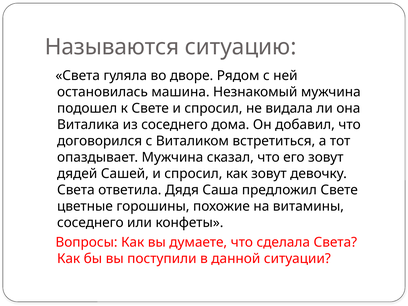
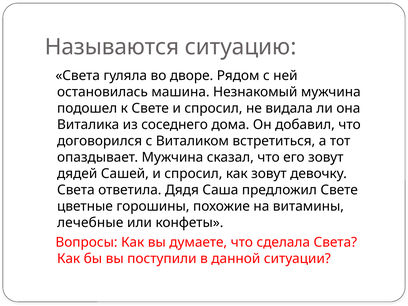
соседнего at (90, 223): соседнего -> лечебные
